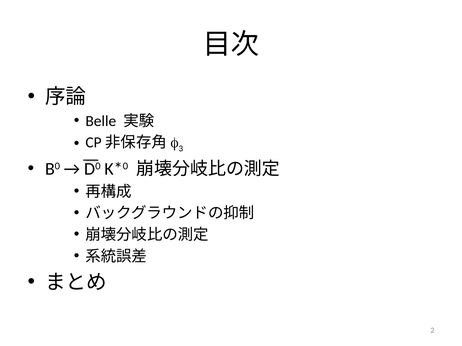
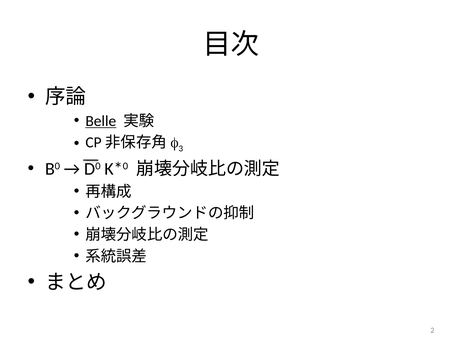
Belle underline: none -> present
